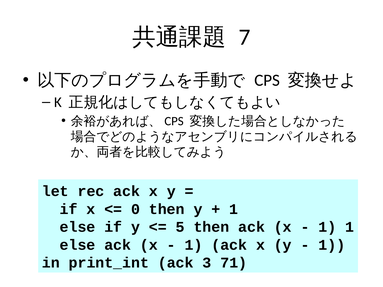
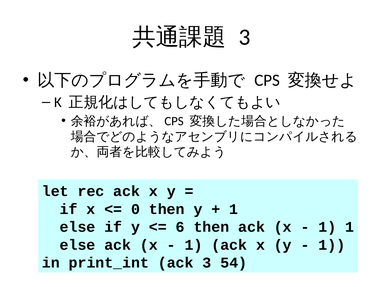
7 at (245, 37): 7 -> 3
5: 5 -> 6
71: 71 -> 54
